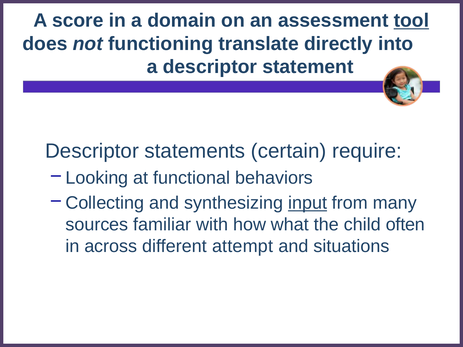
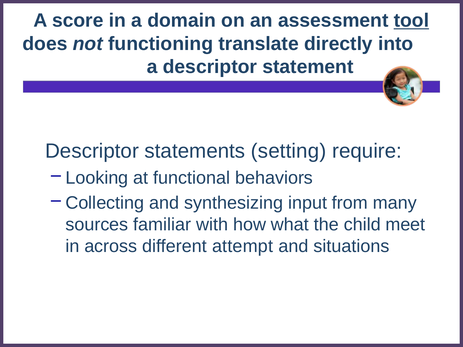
certain: certain -> setting
input underline: present -> none
often: often -> meet
